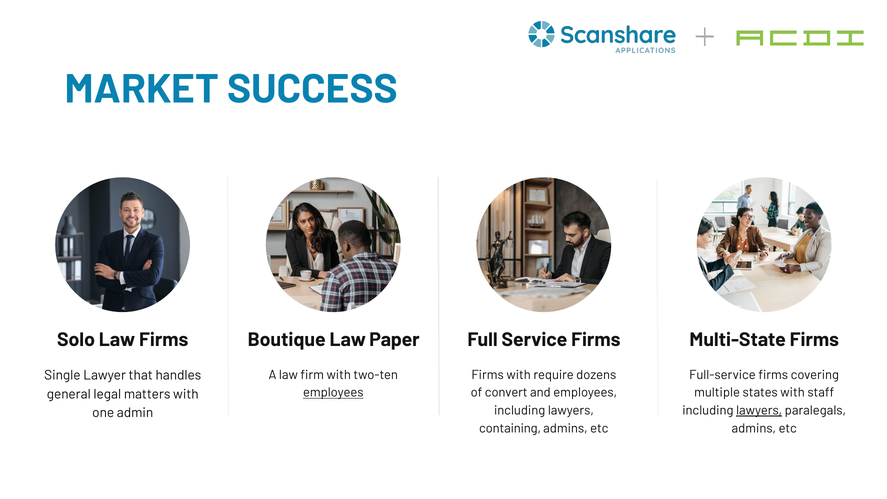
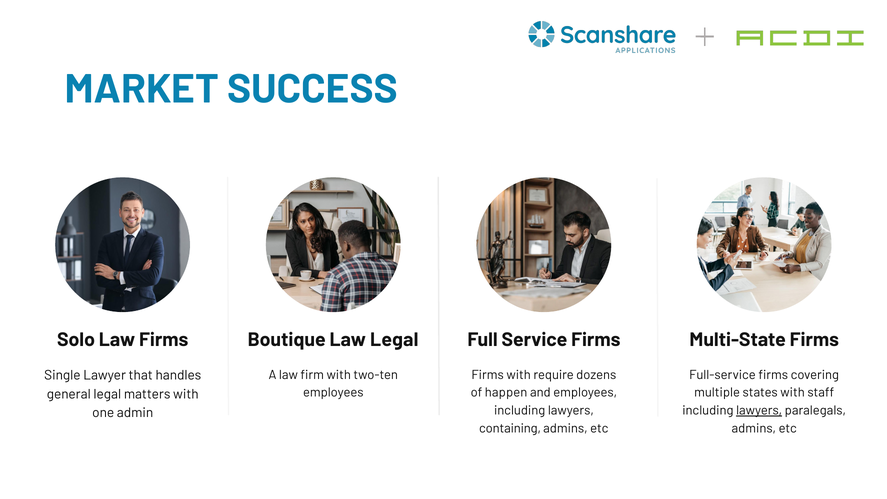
Law Paper: Paper -> Legal
employees at (333, 393) underline: present -> none
convert: convert -> happen
